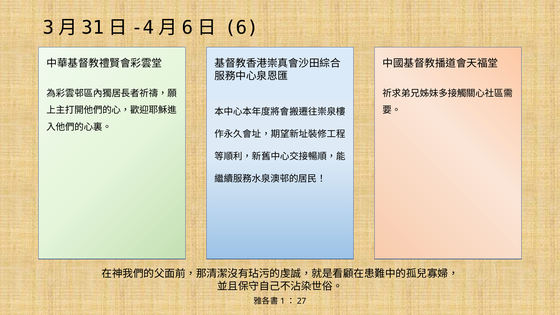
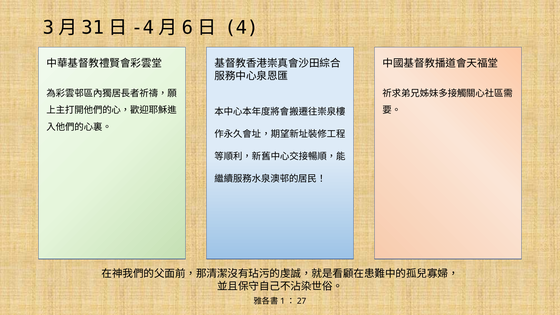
6: 6 -> 4
